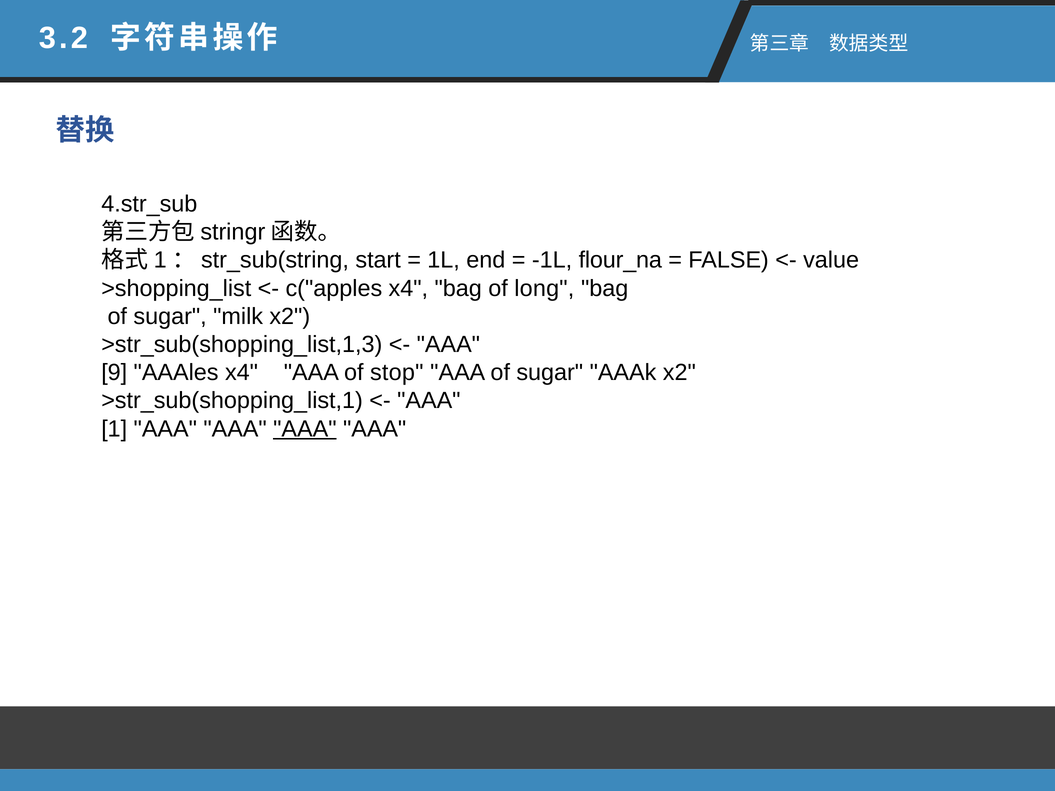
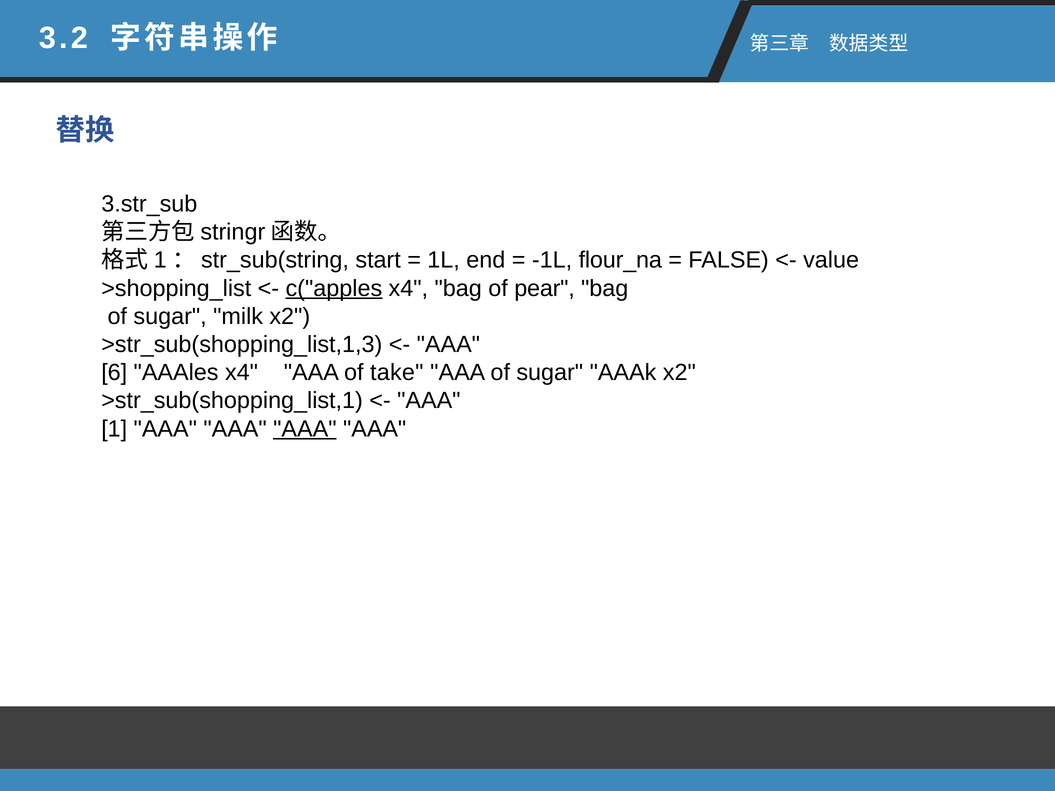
4.str_sub: 4.str_sub -> 3.str_sub
c("apples underline: none -> present
long: long -> pear
9: 9 -> 6
stop: stop -> take
